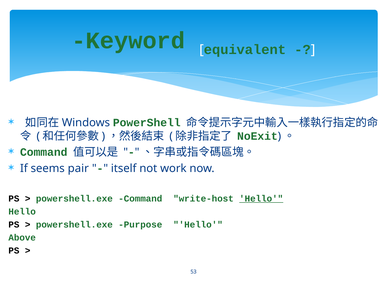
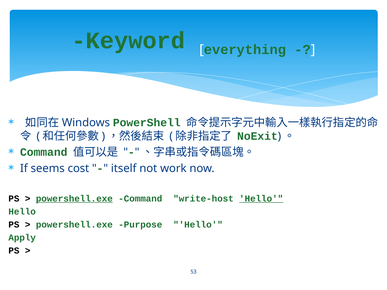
equivalent: equivalent -> everything
pair: pair -> cost
powershell.exe at (74, 199) underline: none -> present
Above: Above -> Apply
